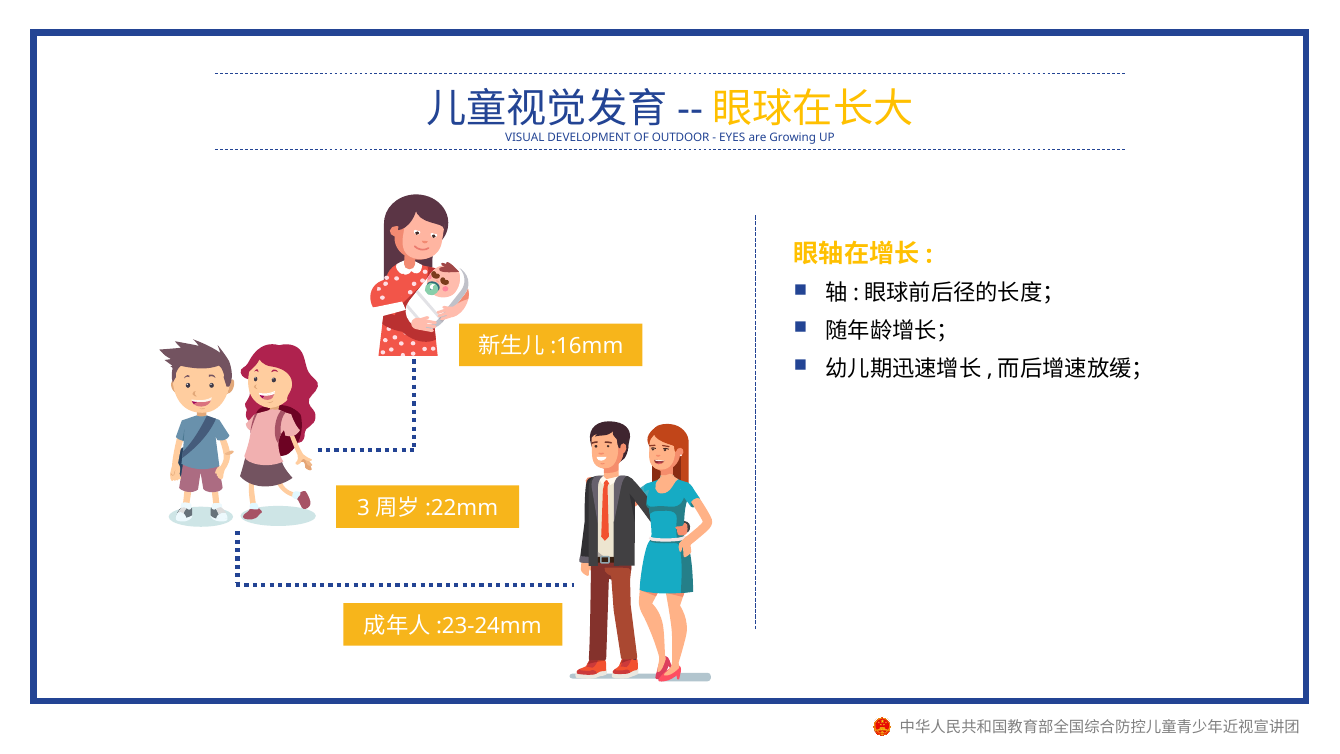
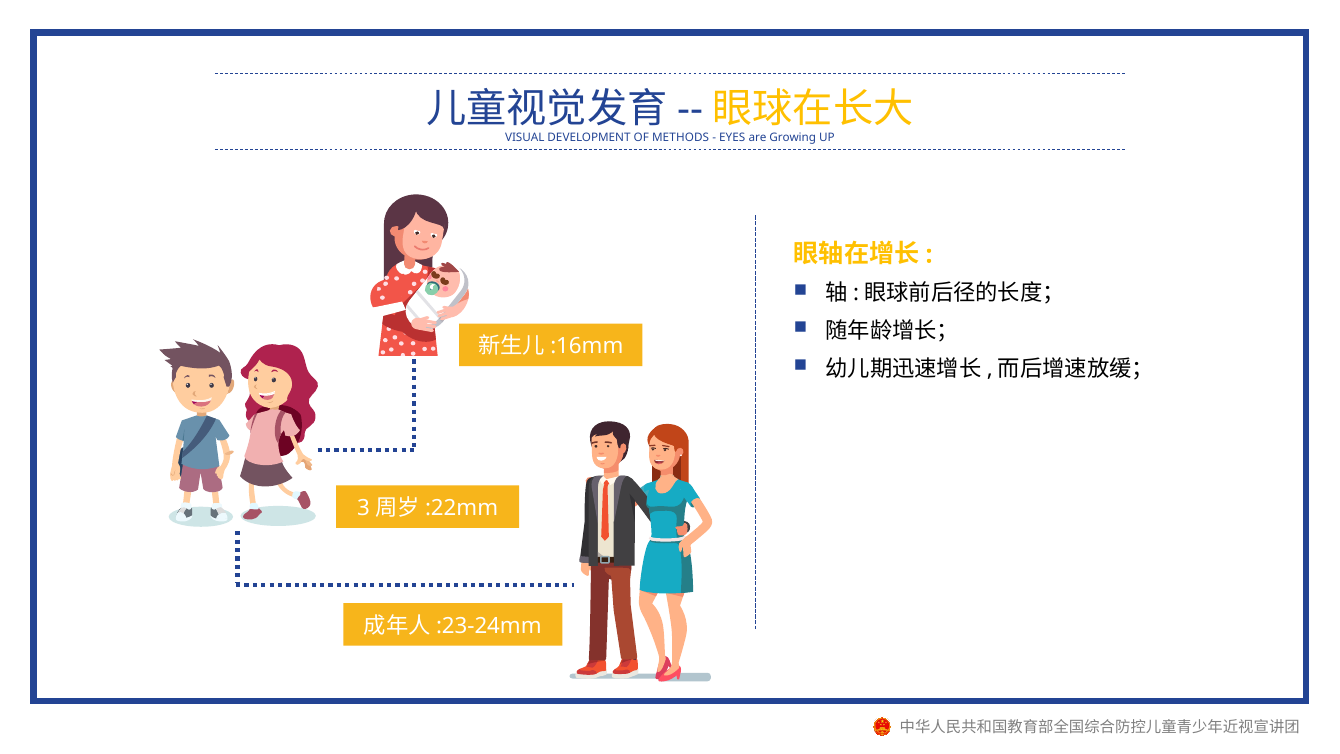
OUTDOOR: OUTDOOR -> METHODS
